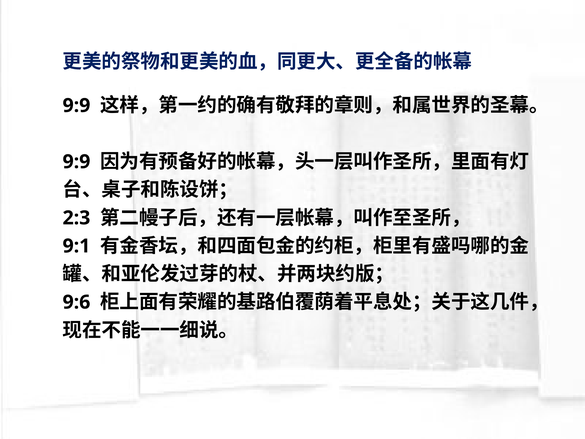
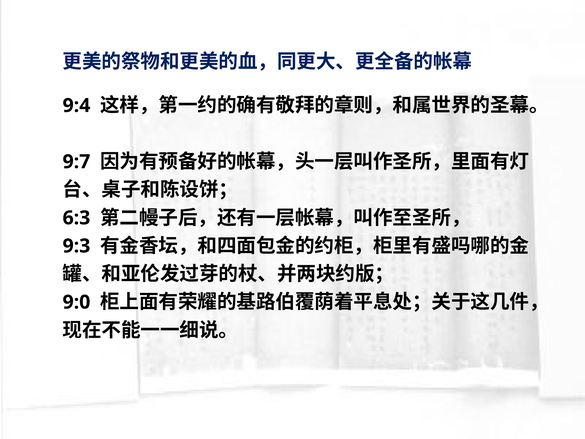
9:9 at (76, 105): 9:9 -> 9:4
9:9 at (76, 162): 9:9 -> 9:7
2:3: 2:3 -> 6:3
9:1: 9:1 -> 9:3
9:6: 9:6 -> 9:0
